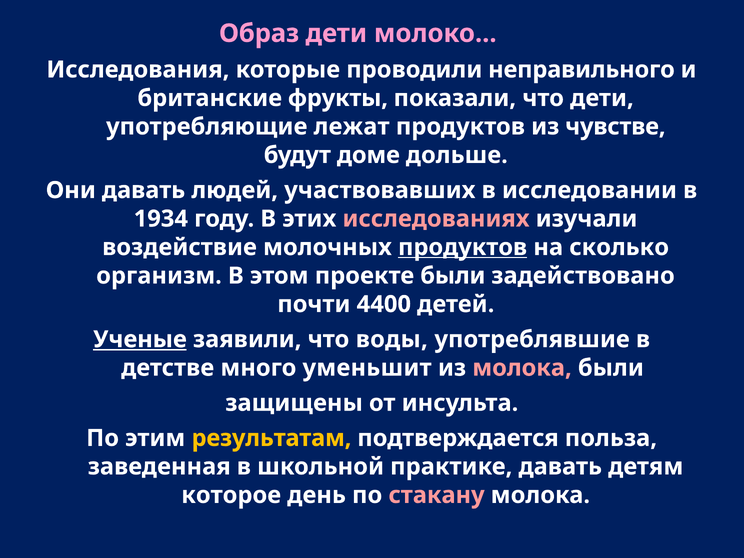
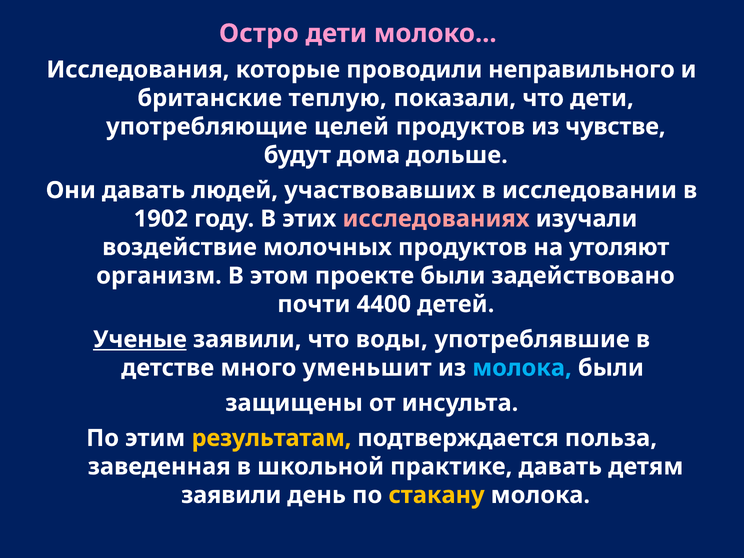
Образ: Образ -> Остро
фрукты: фрукты -> теплую
лежат: лежат -> целей
доме: доме -> дома
1934: 1934 -> 1902
продуктов at (463, 247) underline: present -> none
сколько: сколько -> утоляют
молока at (522, 368) colour: pink -> light blue
которое at (231, 495): которое -> заявили
стакану colour: pink -> yellow
